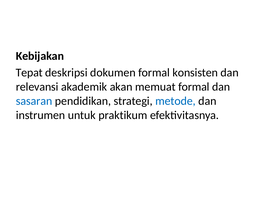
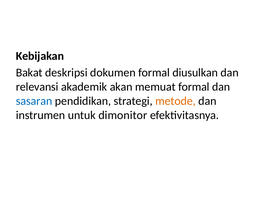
Tepat: Tepat -> Bakat
konsisten: konsisten -> diusulkan
metode colour: blue -> orange
praktikum: praktikum -> dimonitor
